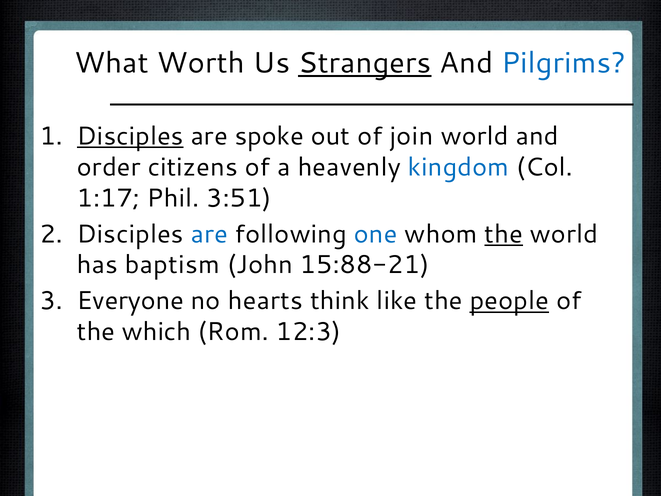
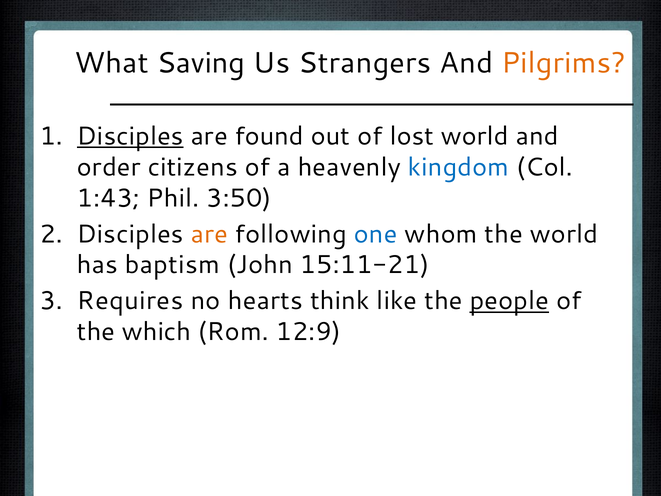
Worth: Worth -> Saving
Strangers underline: present -> none
Pilgrims colour: blue -> orange
spoke: spoke -> found
join: join -> lost
1:17: 1:17 -> 1:43
3:51: 3:51 -> 3:50
are at (209, 234) colour: blue -> orange
the at (504, 234) underline: present -> none
15:88-21: 15:88-21 -> 15:11-21
Everyone: Everyone -> Requires
12:3: 12:3 -> 12:9
